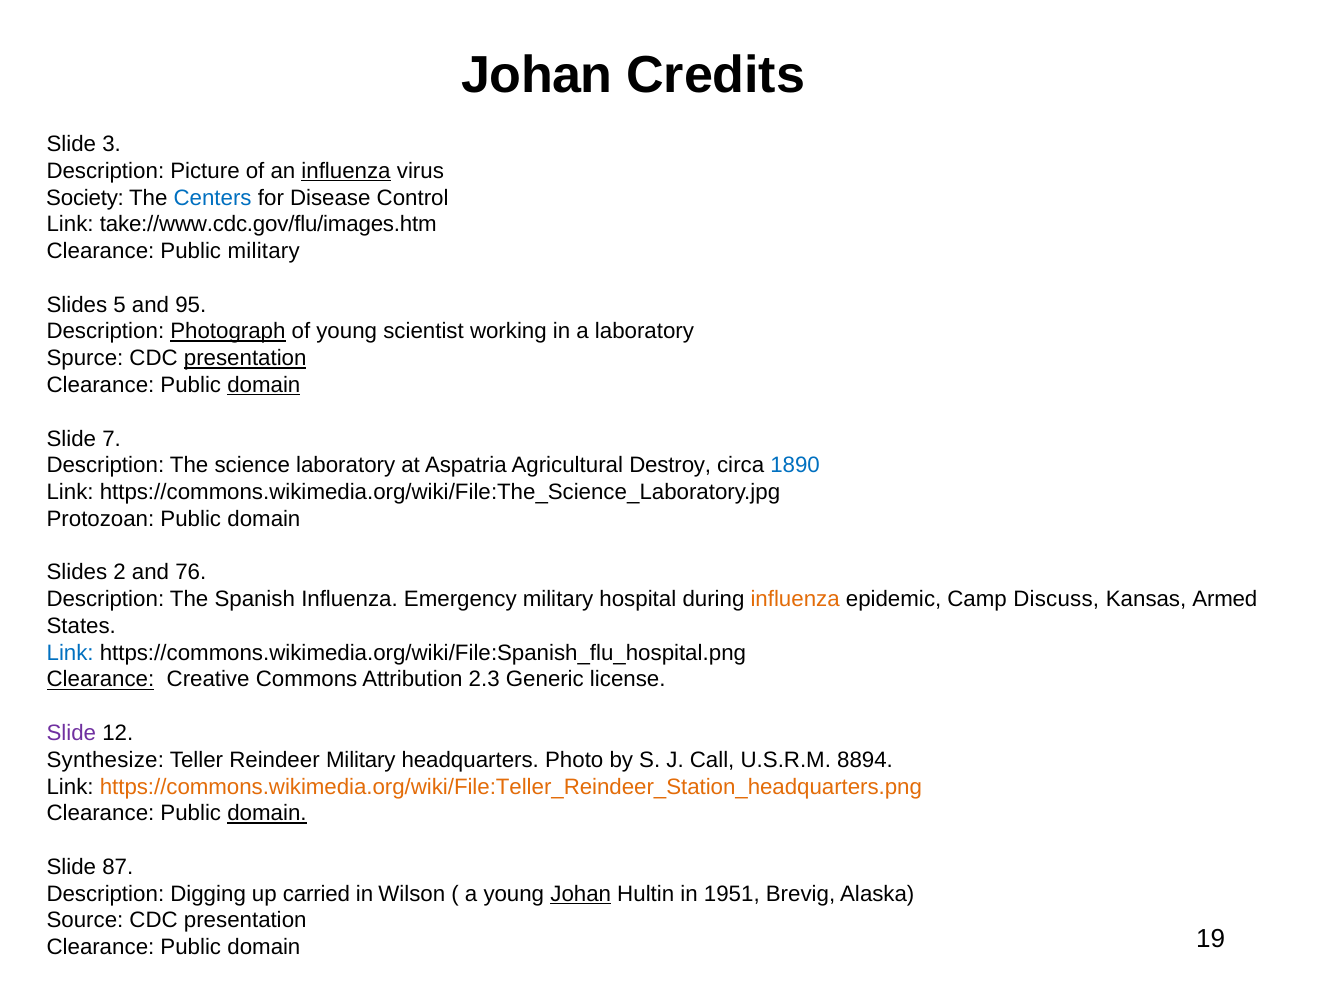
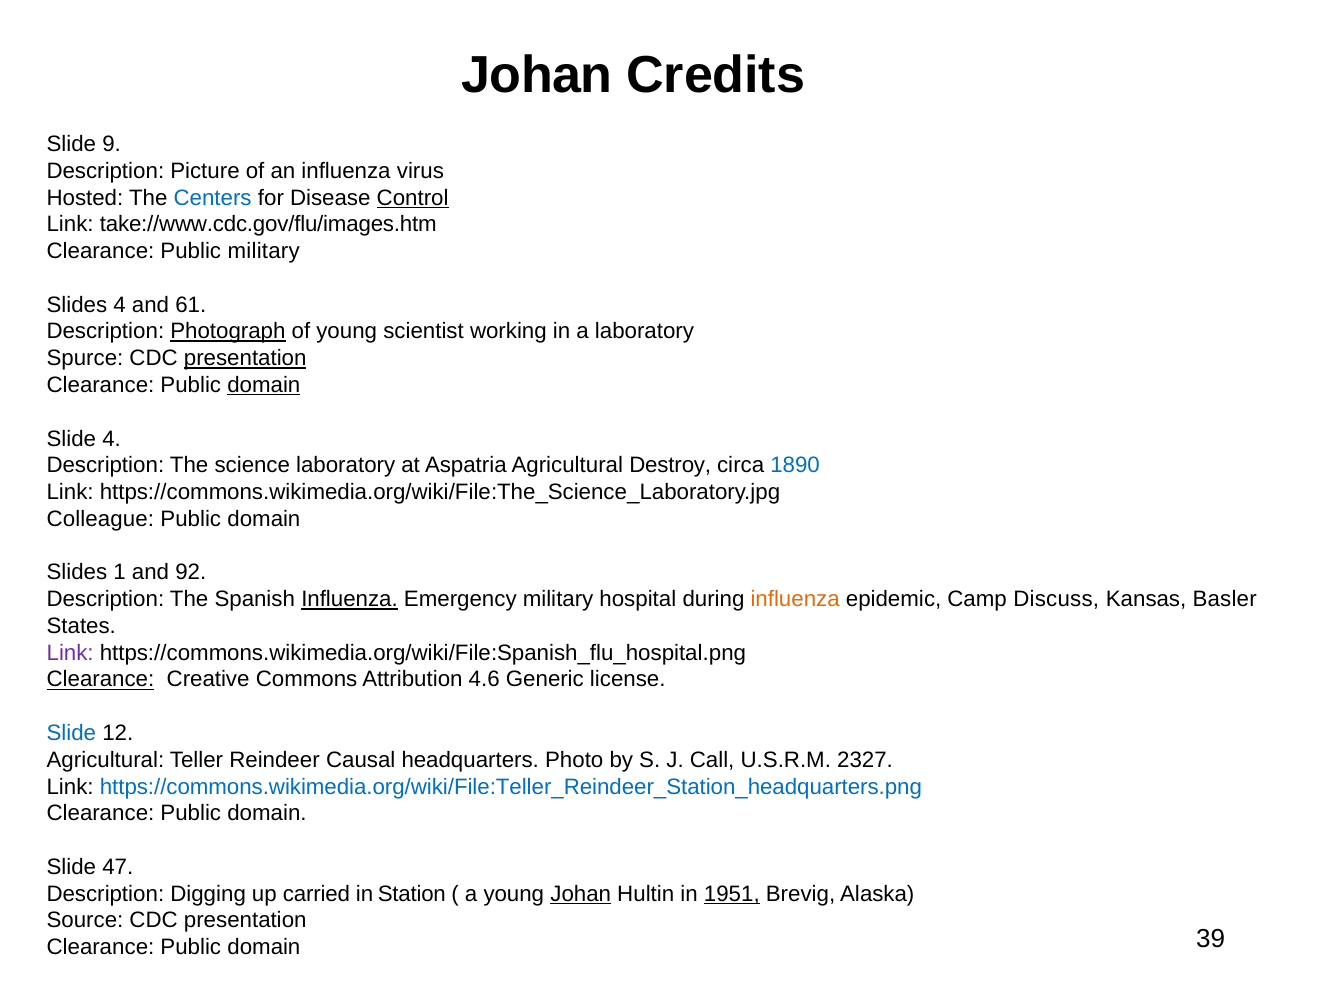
3: 3 -> 9
influenza at (346, 171) underline: present -> none
Society: Society -> Hosted
Control underline: none -> present
Slides 5: 5 -> 4
95: 95 -> 61
Slide 7: 7 -> 4
Protozoan: Protozoan -> Colleague
2: 2 -> 1
76: 76 -> 92
Influenza at (350, 599) underline: none -> present
Armed: Armed -> Basler
Link at (70, 653) colour: blue -> purple
2.3: 2.3 -> 4.6
Slide at (71, 733) colour: purple -> blue
Synthesize at (105, 760): Synthesize -> Agricultural
Reindeer Military: Military -> Causal
8894: 8894 -> 2327
https://commons.wikimedia.org/wiki/File:Teller_Reindeer_Station_headquarters.png colour: orange -> blue
domain at (267, 814) underline: present -> none
87: 87 -> 47
Wilson: Wilson -> Station
1951 underline: none -> present
19: 19 -> 39
